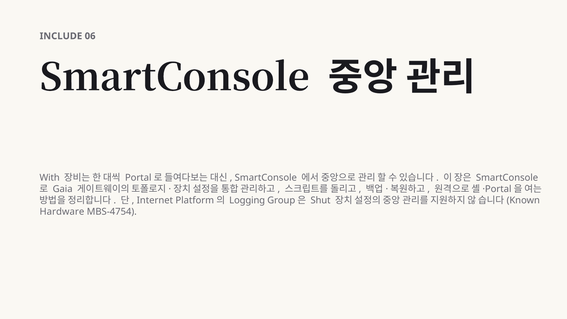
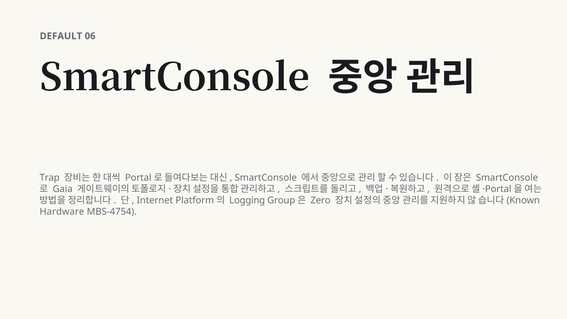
INCLUDE: INCLUDE -> DEFAULT
With: With -> Trap
Shut: Shut -> Zero
